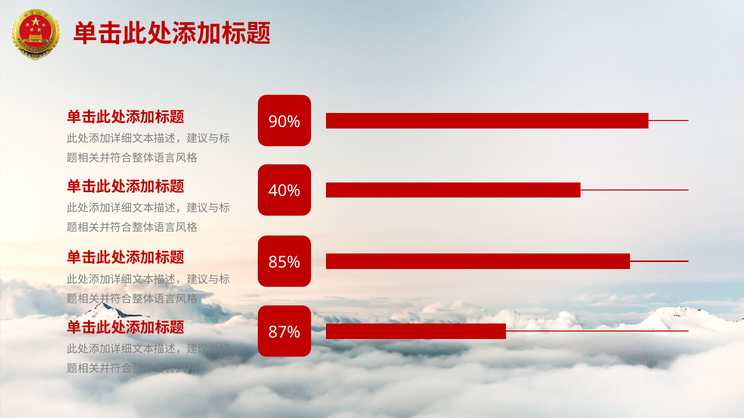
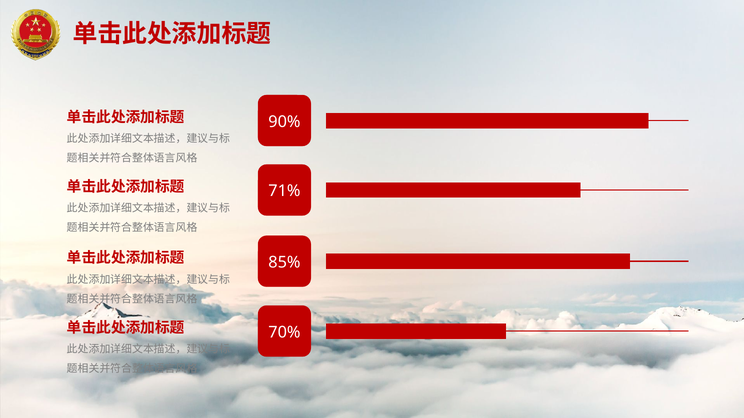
40%: 40% -> 71%
87%: 87% -> 70%
